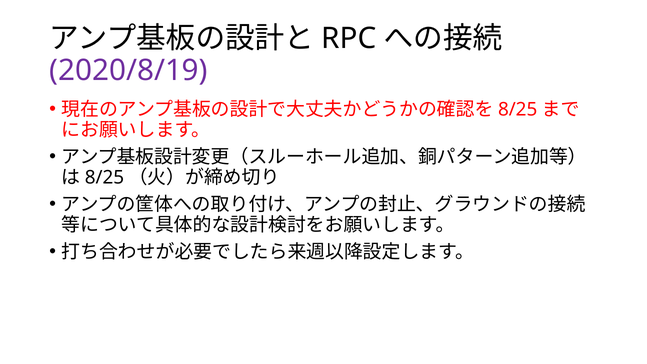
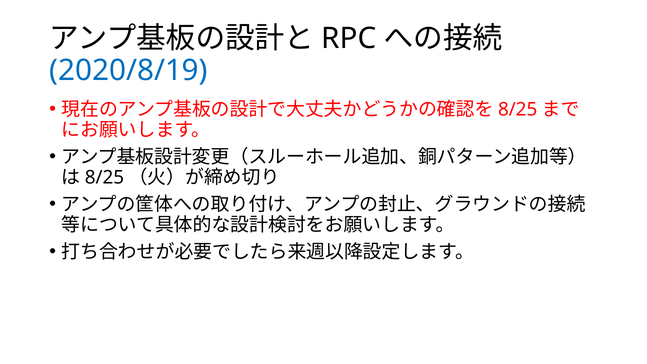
2020/8/19 colour: purple -> blue
